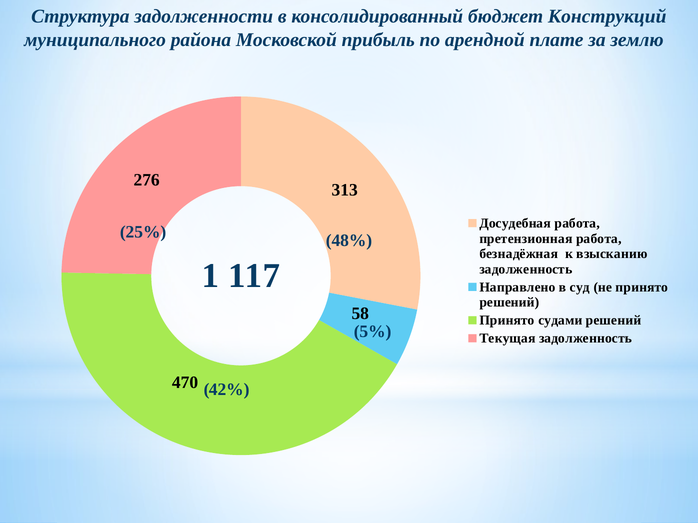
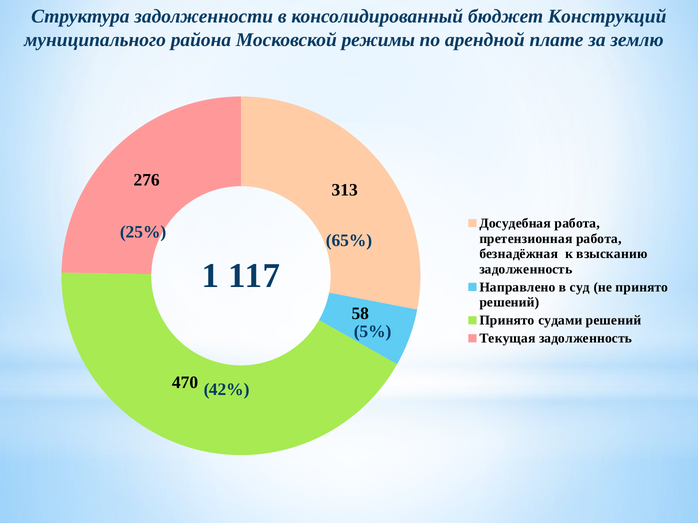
прибыль: прибыль -> режимы
48%: 48% -> 65%
